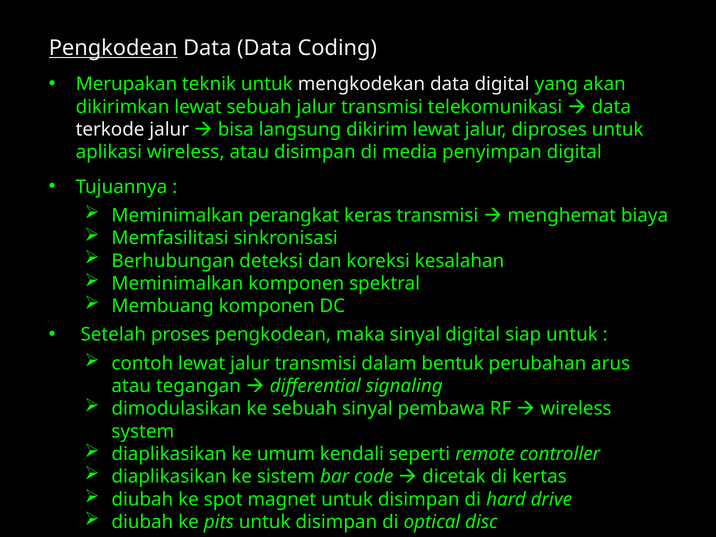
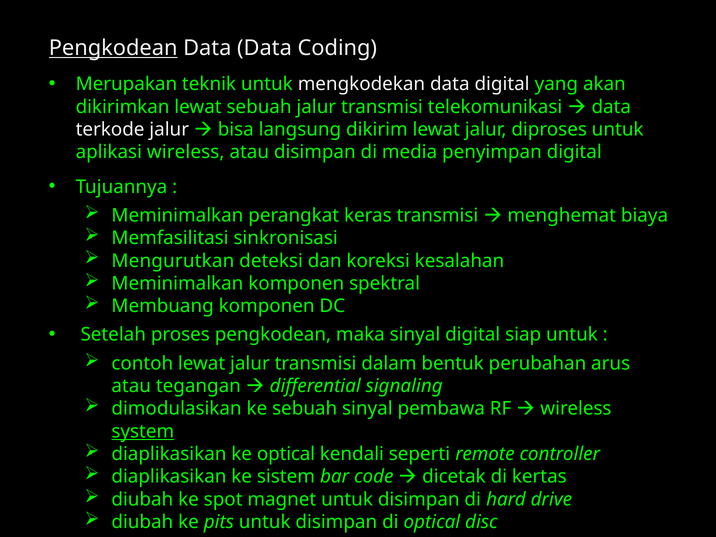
Berhubungan: Berhubungan -> Mengurutkan
system underline: none -> present
ke umum: umum -> optical
